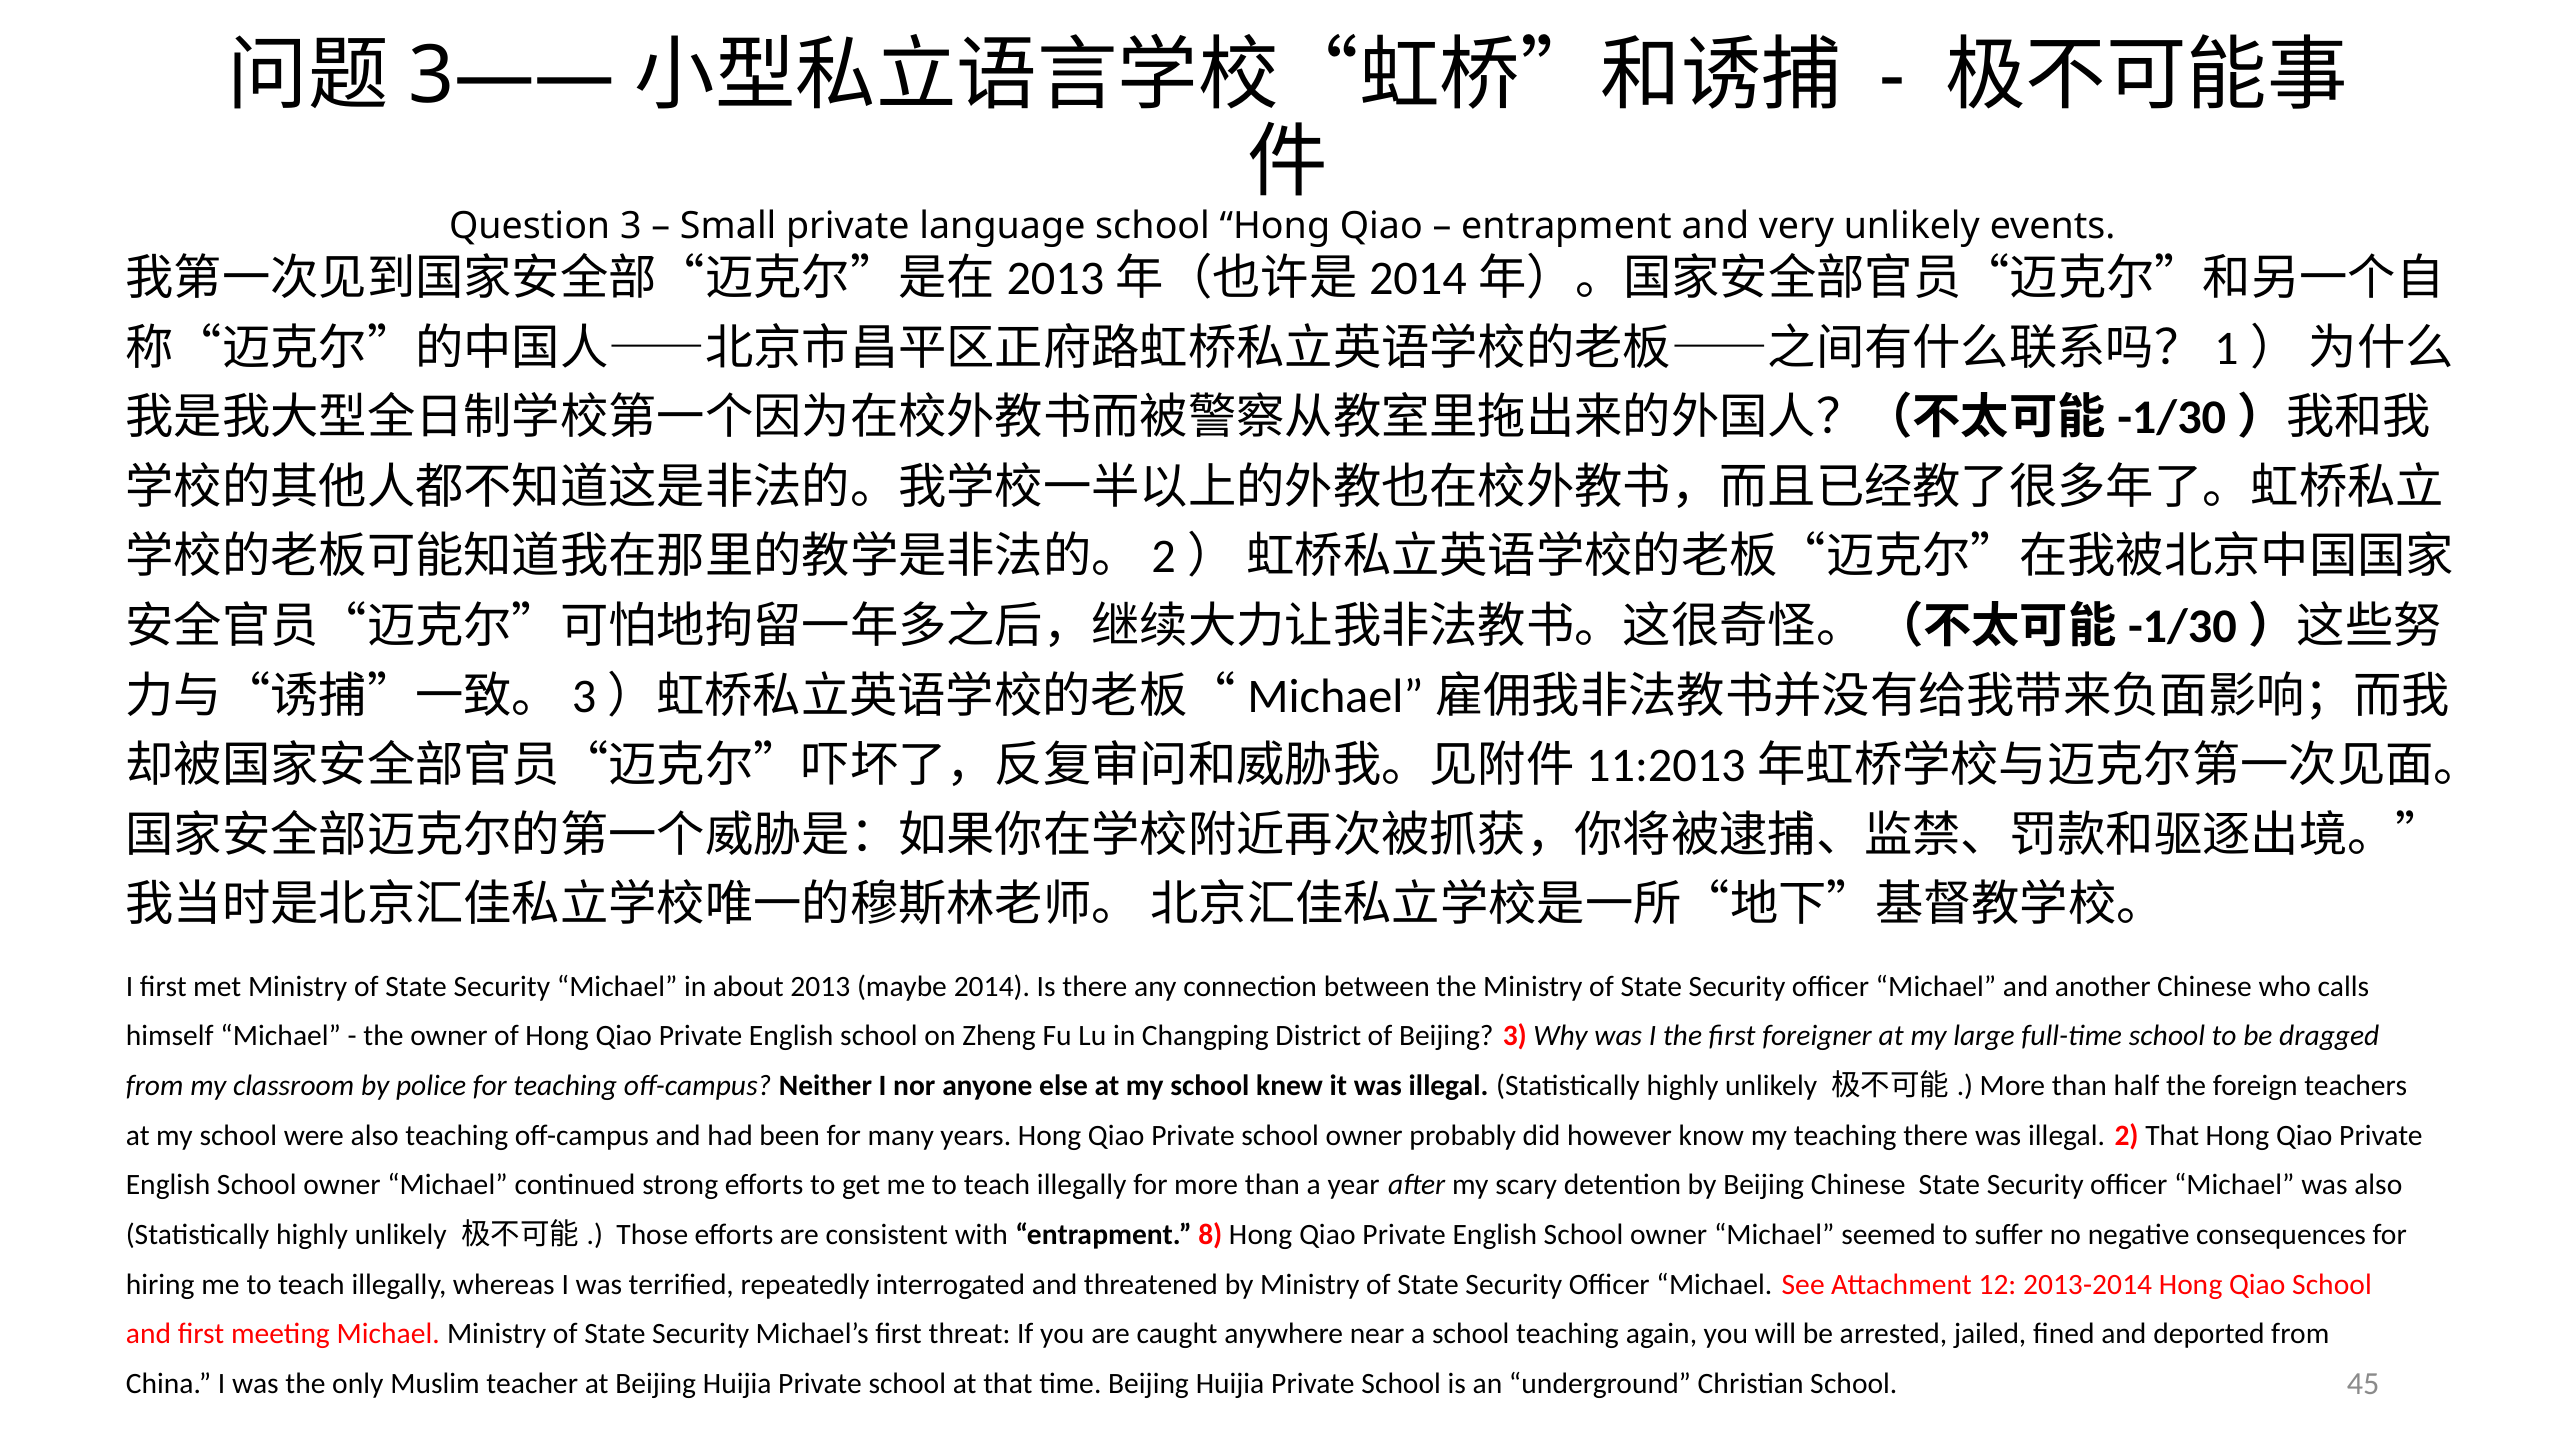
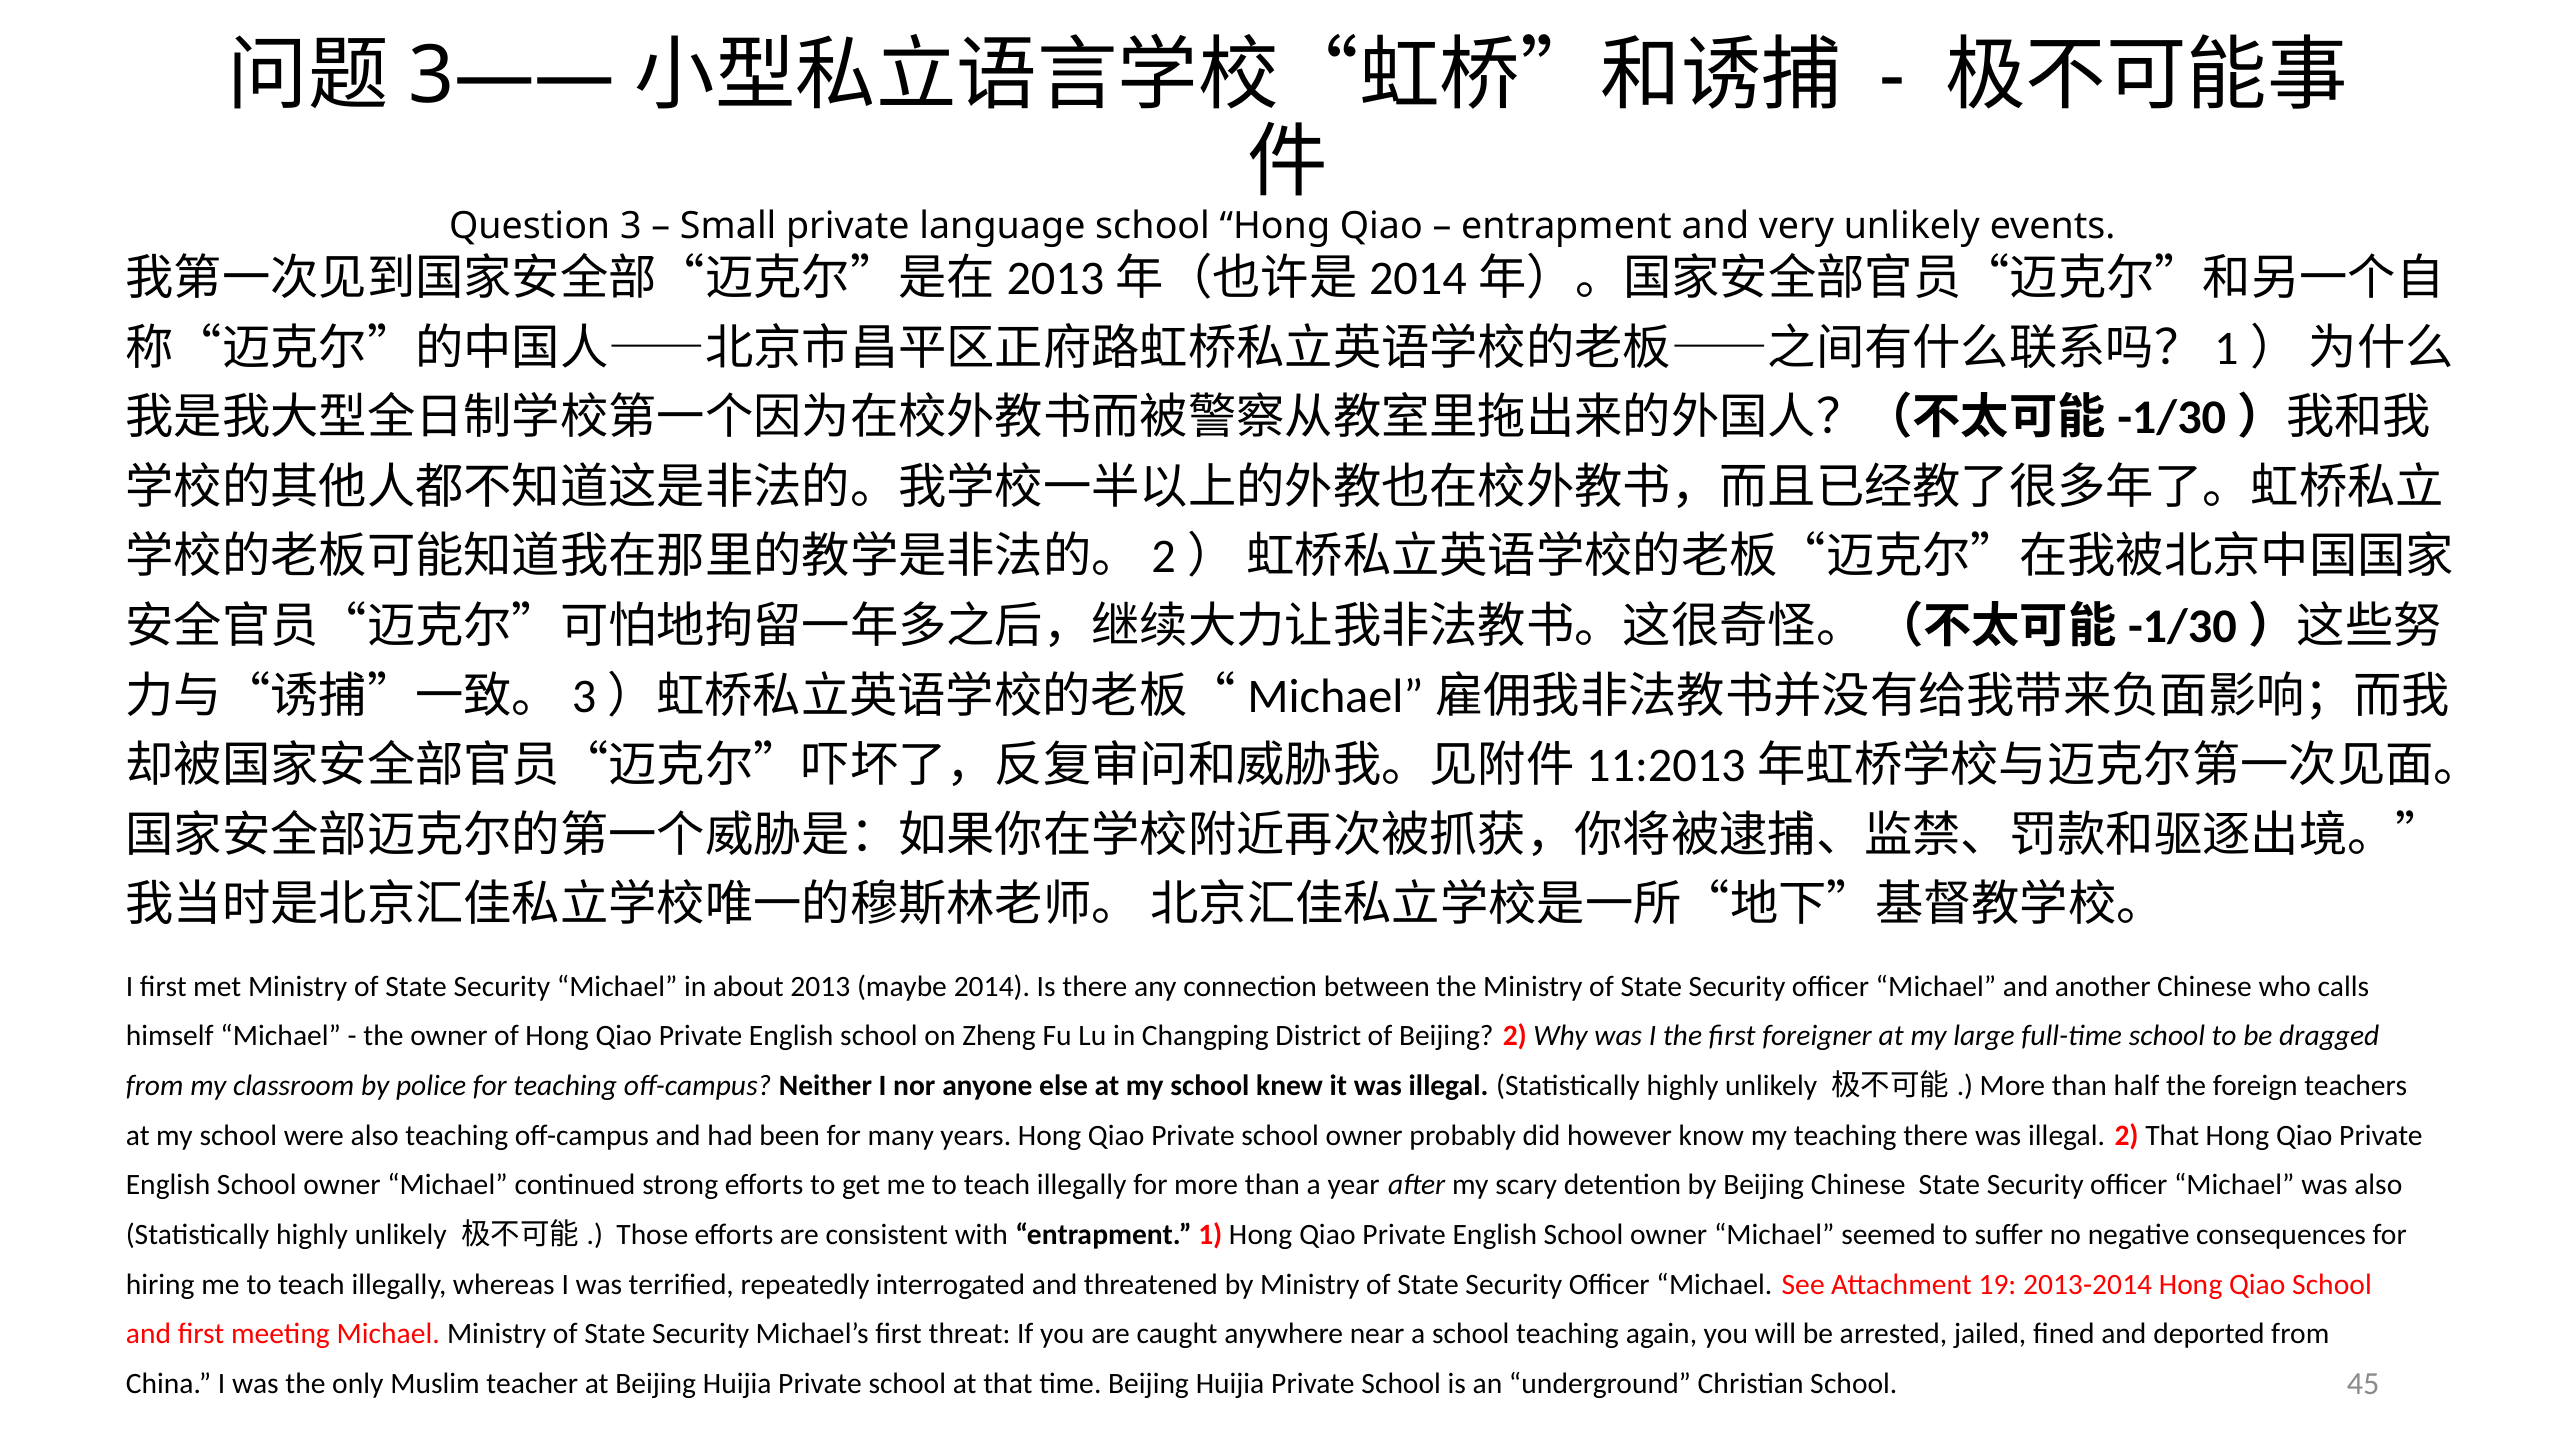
Beijing 3: 3 -> 2
8: 8 -> 1
12: 12 -> 19
